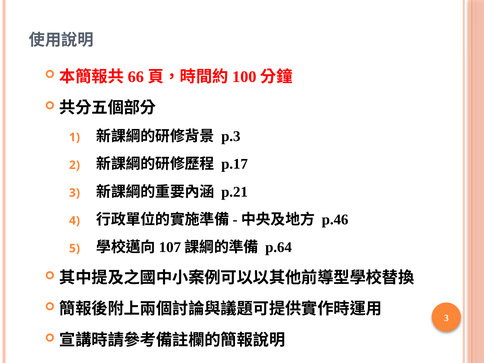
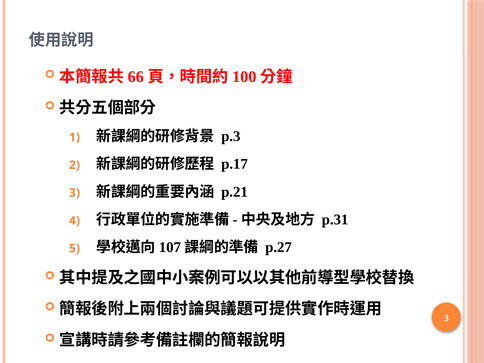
p.46: p.46 -> p.31
p.64: p.64 -> p.27
